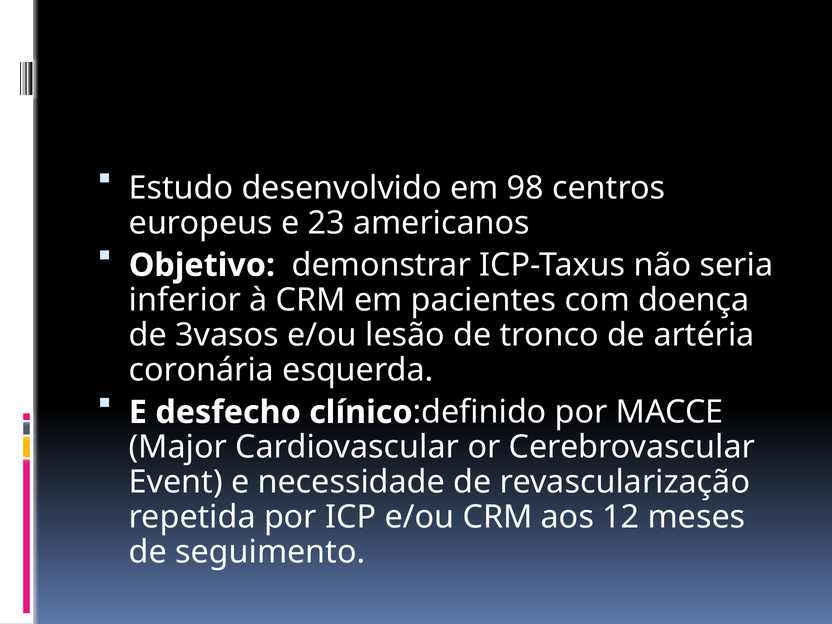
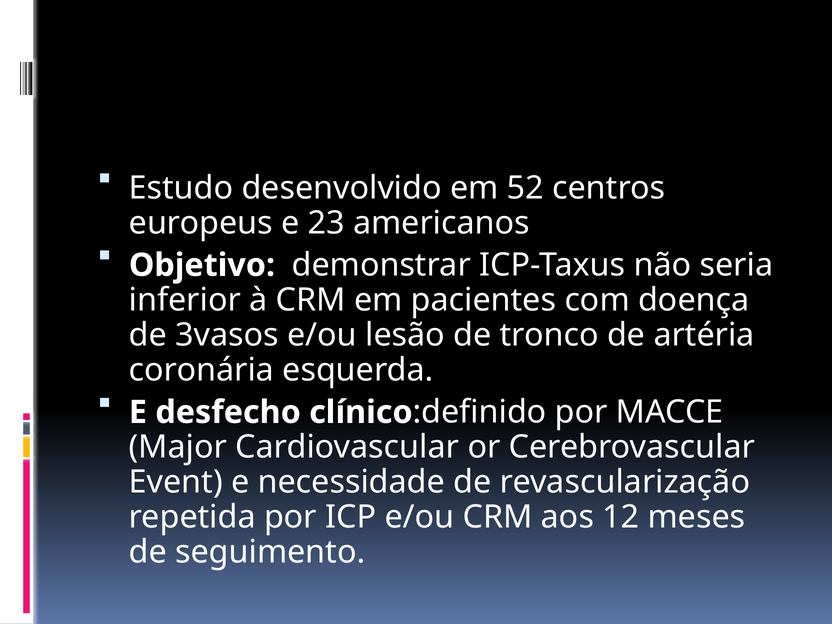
98: 98 -> 52
